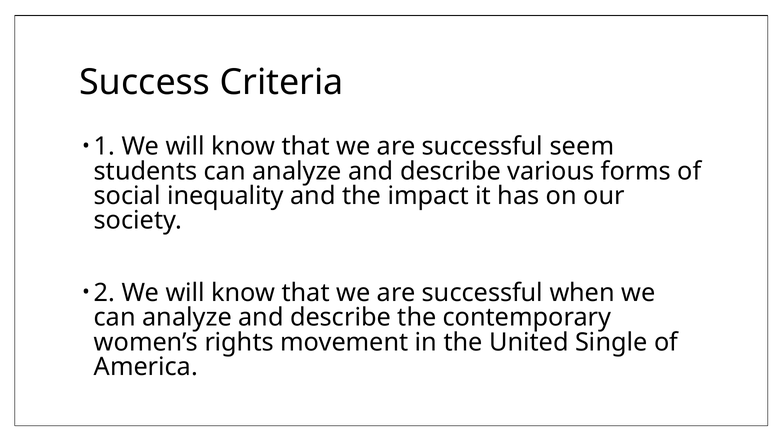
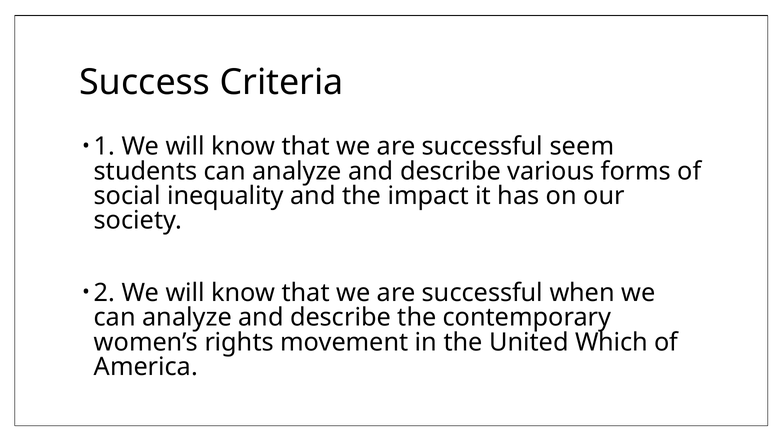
Single: Single -> Which
